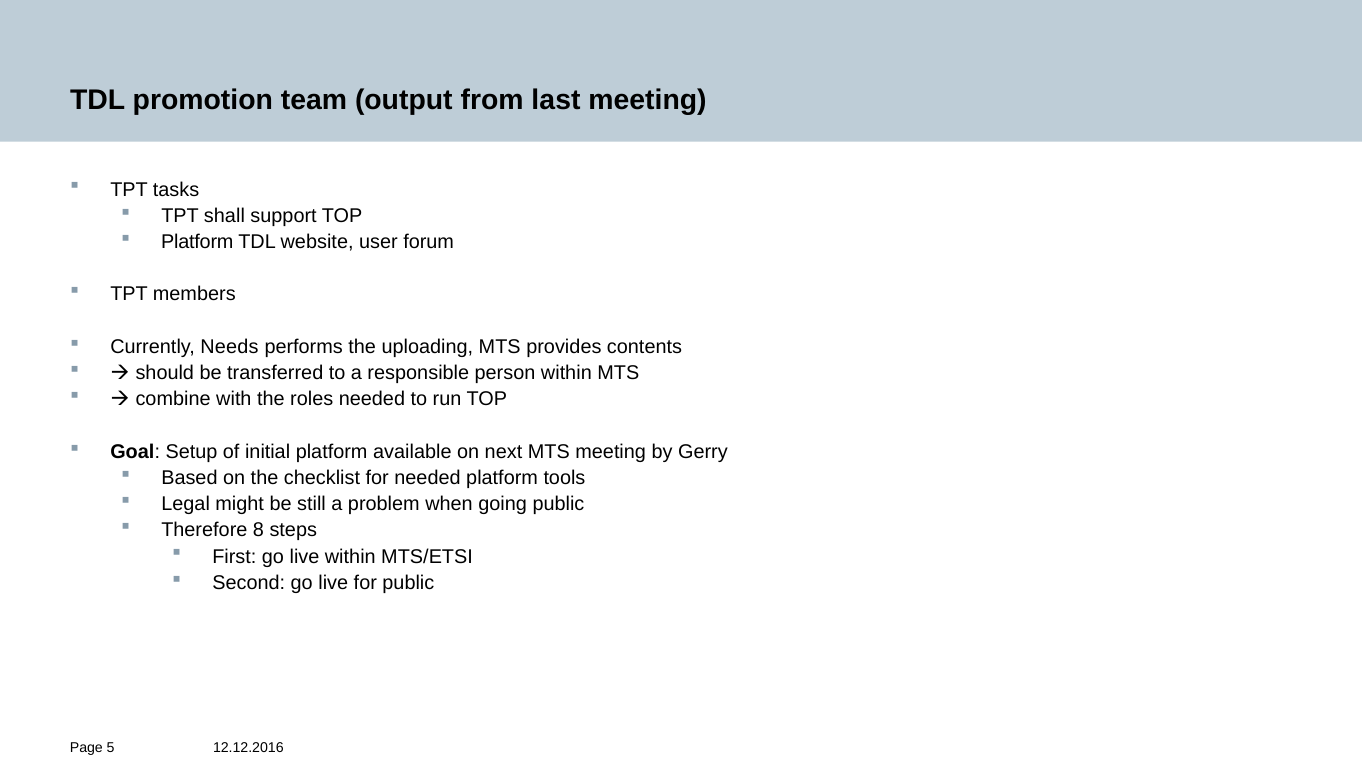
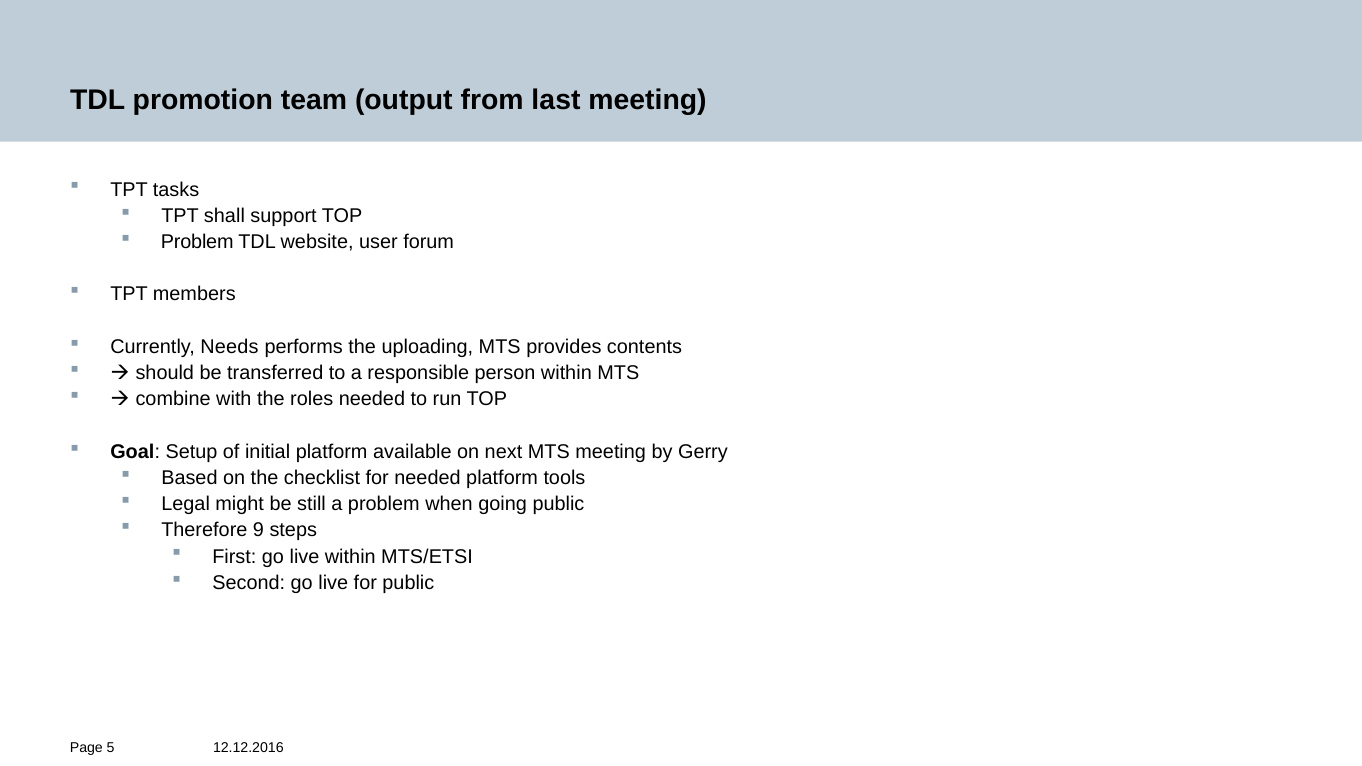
Platform at (197, 242): Platform -> Problem
8: 8 -> 9
